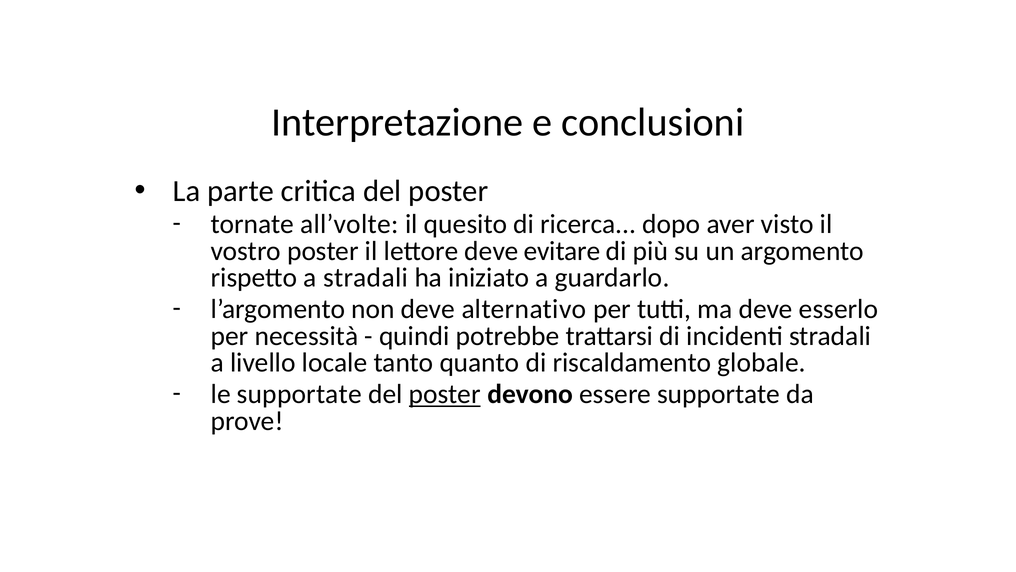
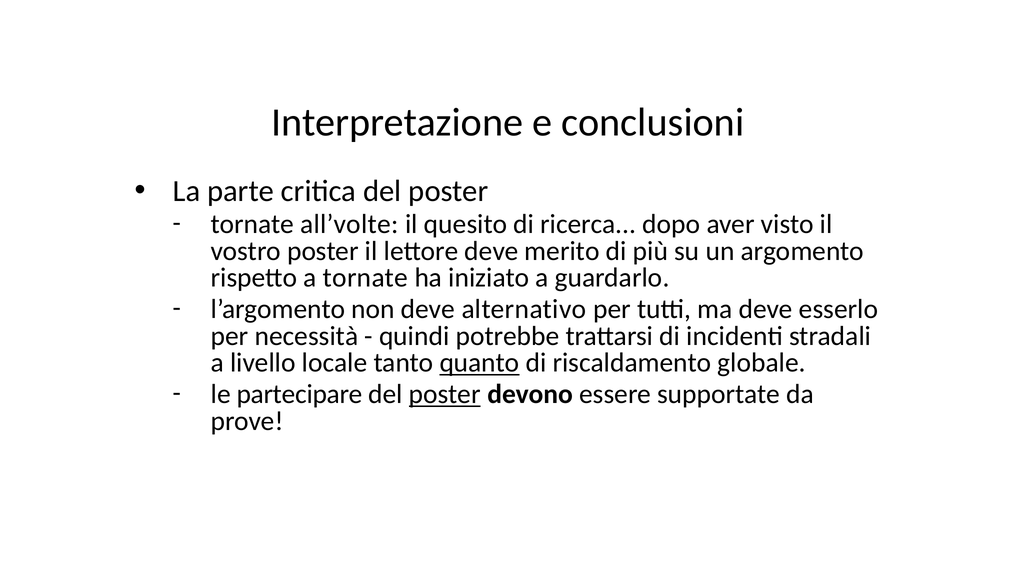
evitare: evitare -> merito
a stradali: stradali -> tornate
quanto underline: none -> present
le supportate: supportate -> partecipare
